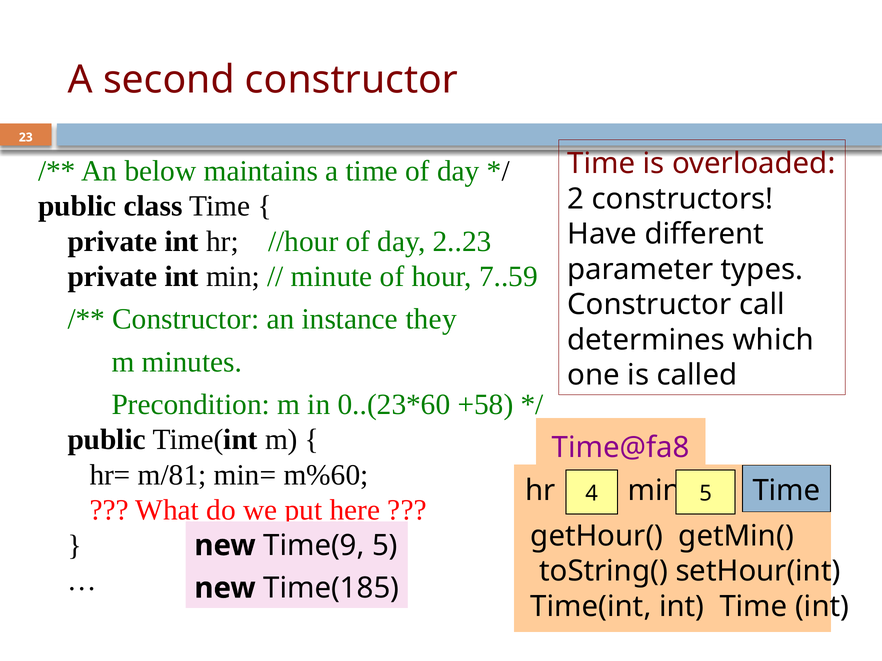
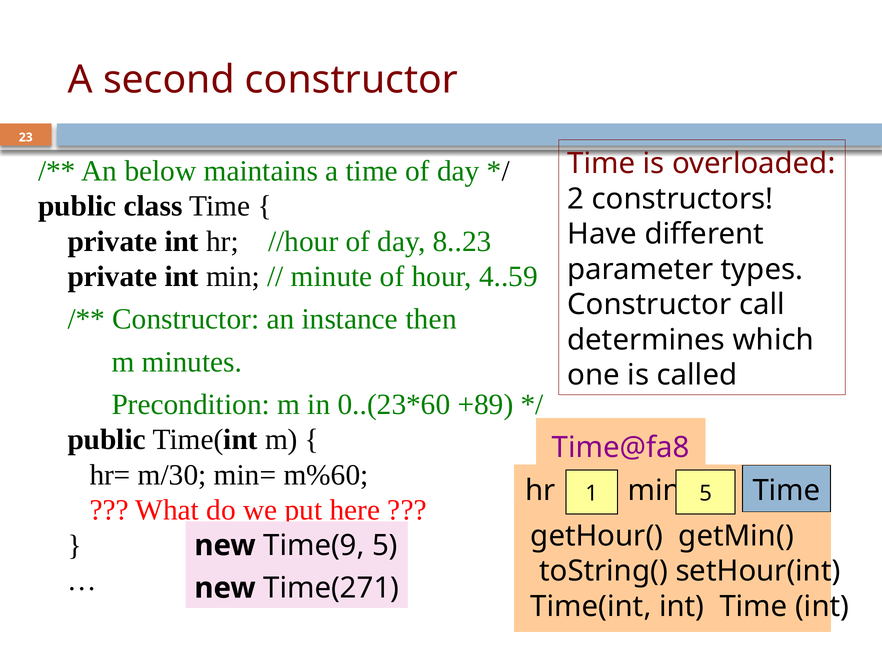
2..23: 2..23 -> 8..23
7..59: 7..59 -> 4..59
they: they -> then
+58: +58 -> +89
m/81: m/81 -> m/30
4: 4 -> 1
Time(185: Time(185 -> Time(271
